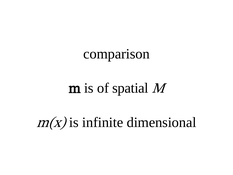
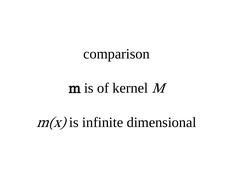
spatial: spatial -> kernel
